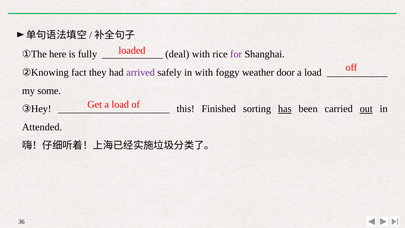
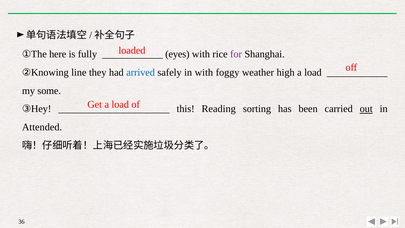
deal: deal -> eyes
fact: fact -> line
arrived colour: purple -> blue
door: door -> high
Finished: Finished -> Reading
has underline: present -> none
